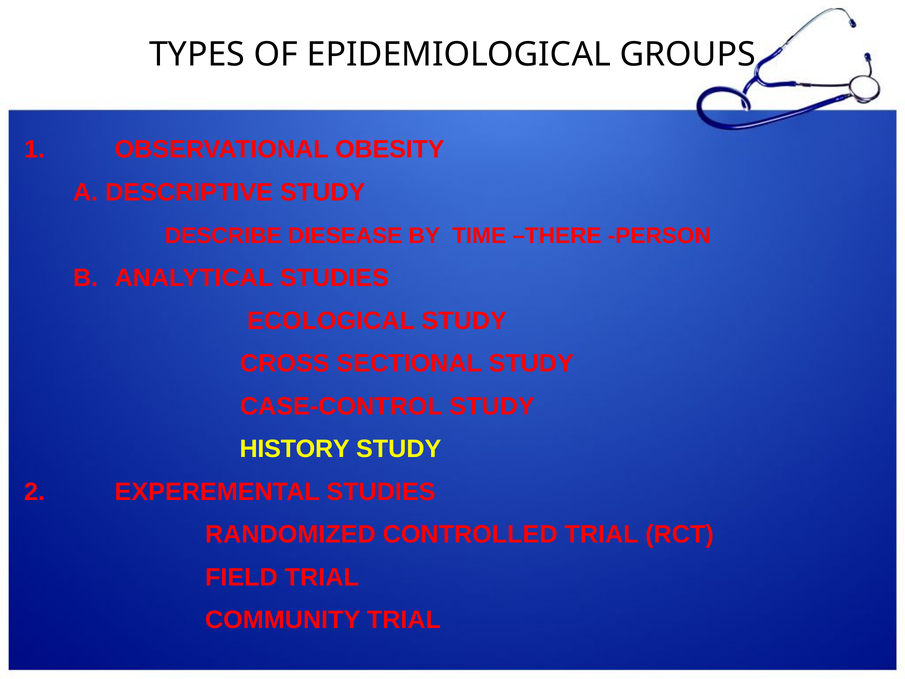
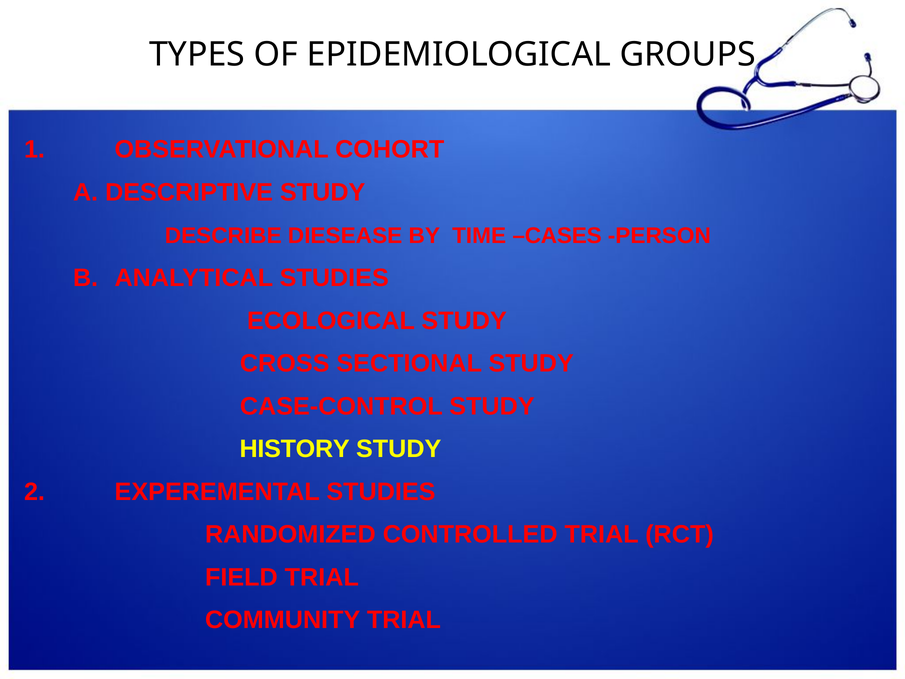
OBESITY: OBESITY -> COHORT
THERE: THERE -> CASES
